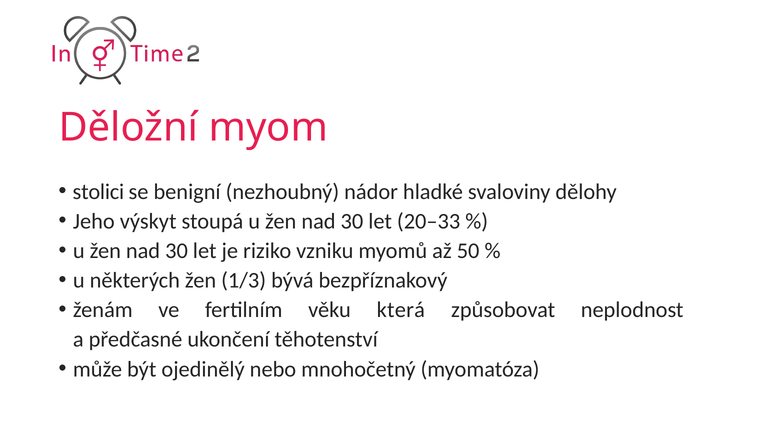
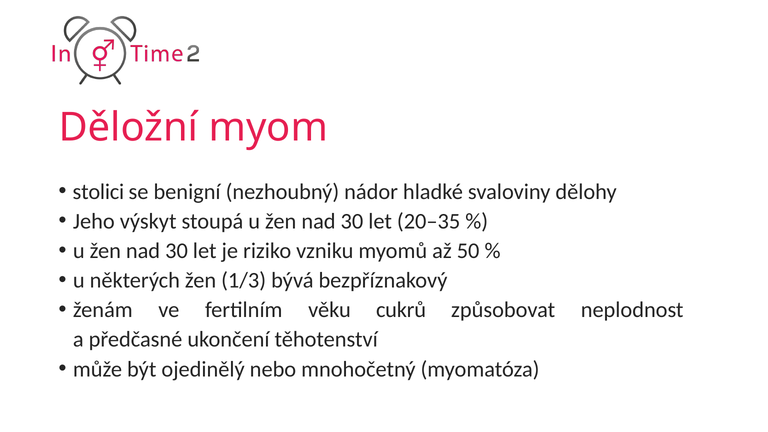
20–33: 20–33 -> 20–35
která: která -> cukrů
